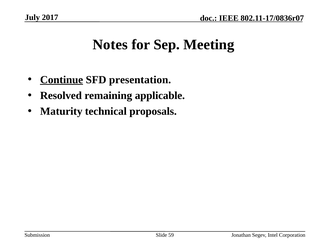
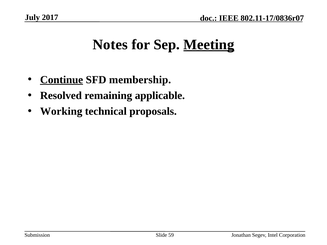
Meeting underline: none -> present
presentation: presentation -> membership
Maturity: Maturity -> Working
